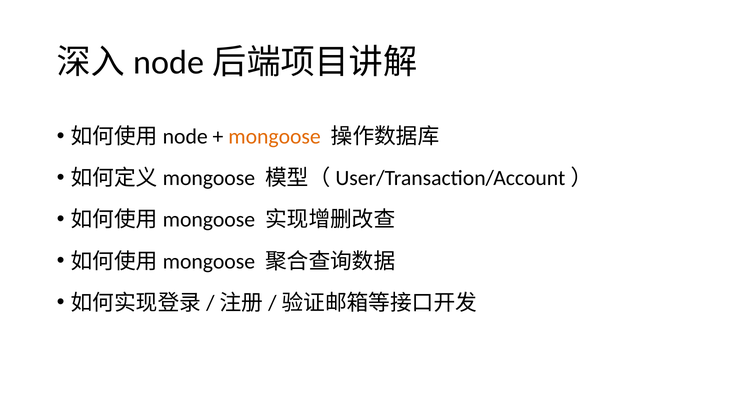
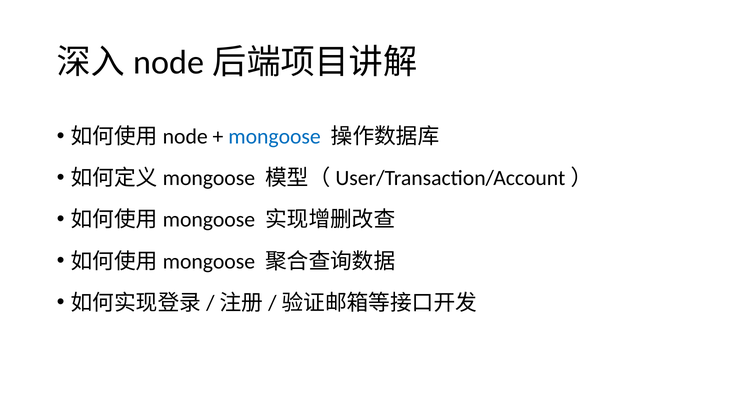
mongoose colour: orange -> blue
